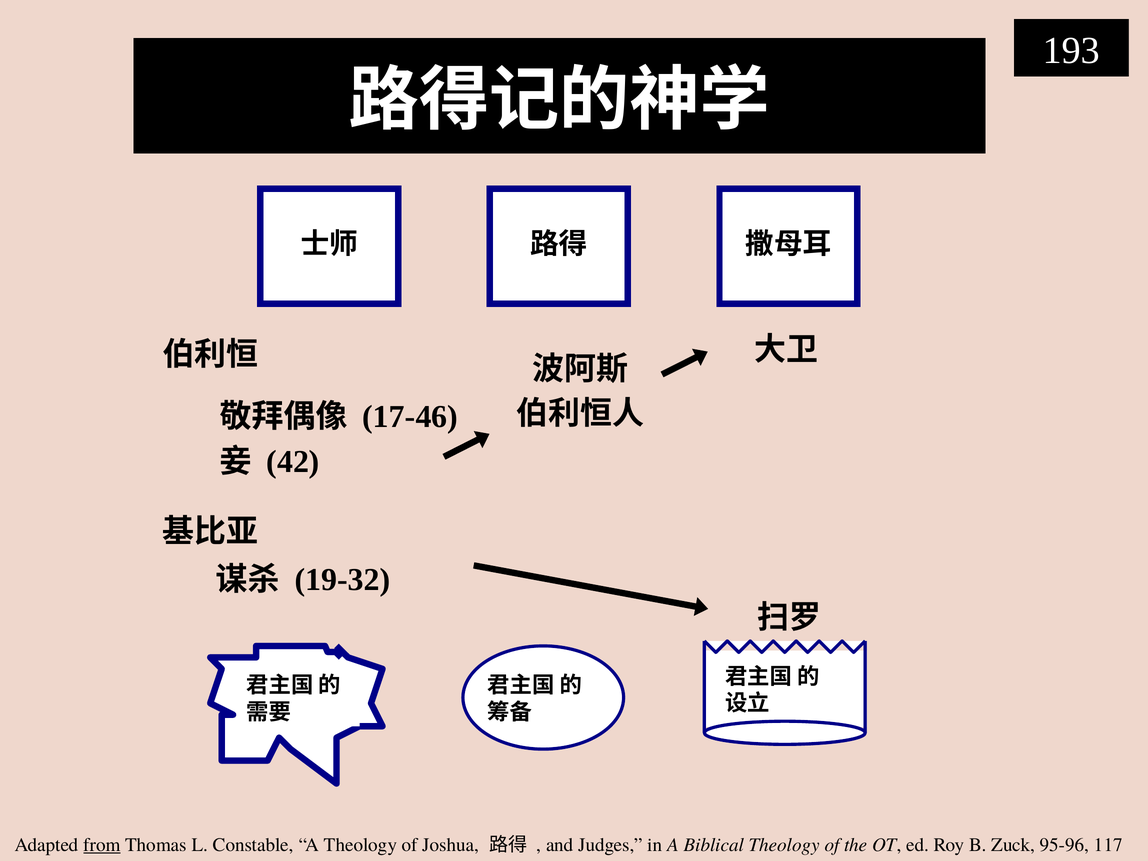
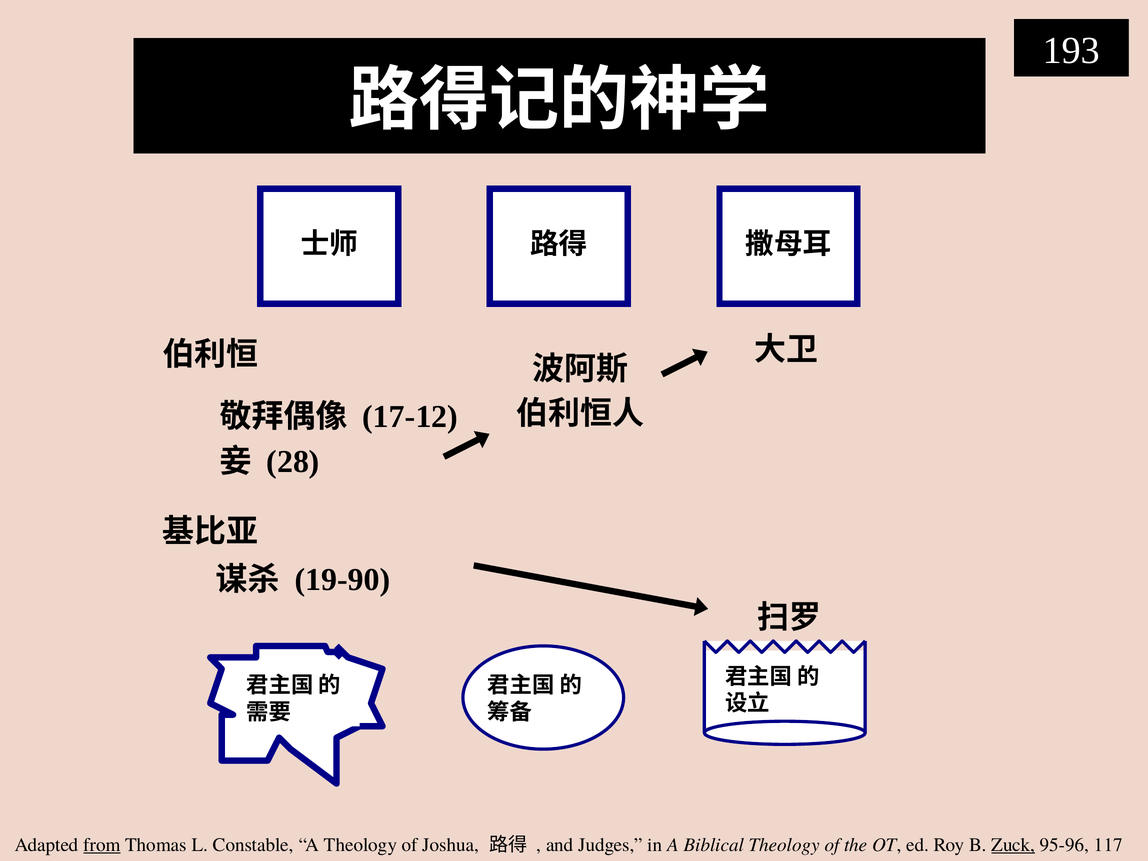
17-46: 17-46 -> 17-12
42: 42 -> 28
19-32: 19-32 -> 19-90
Zuck underline: none -> present
